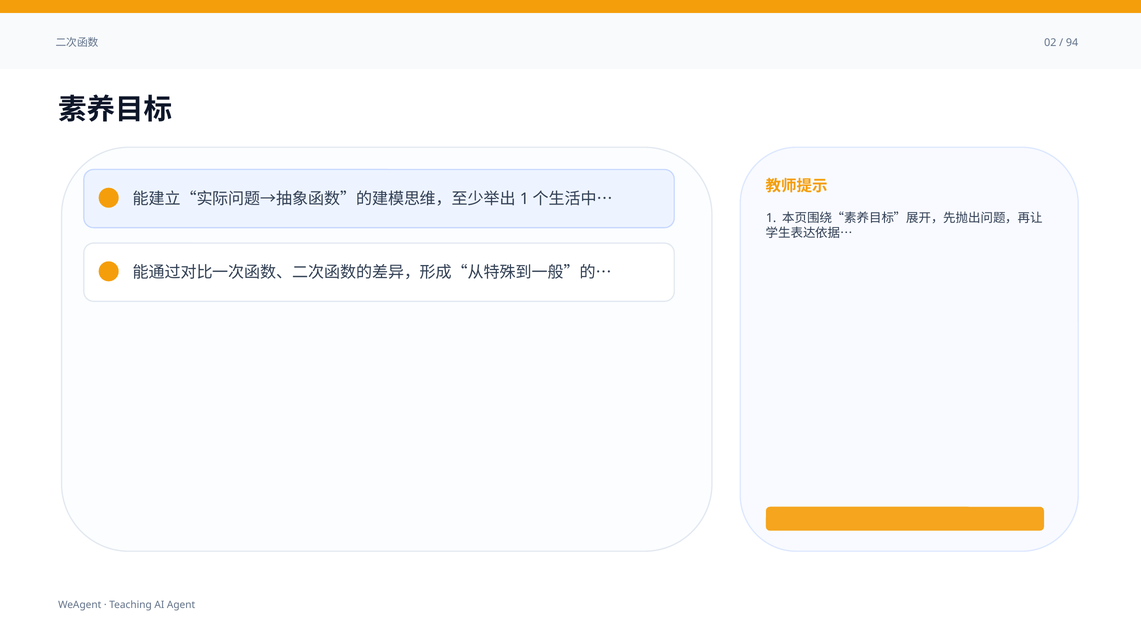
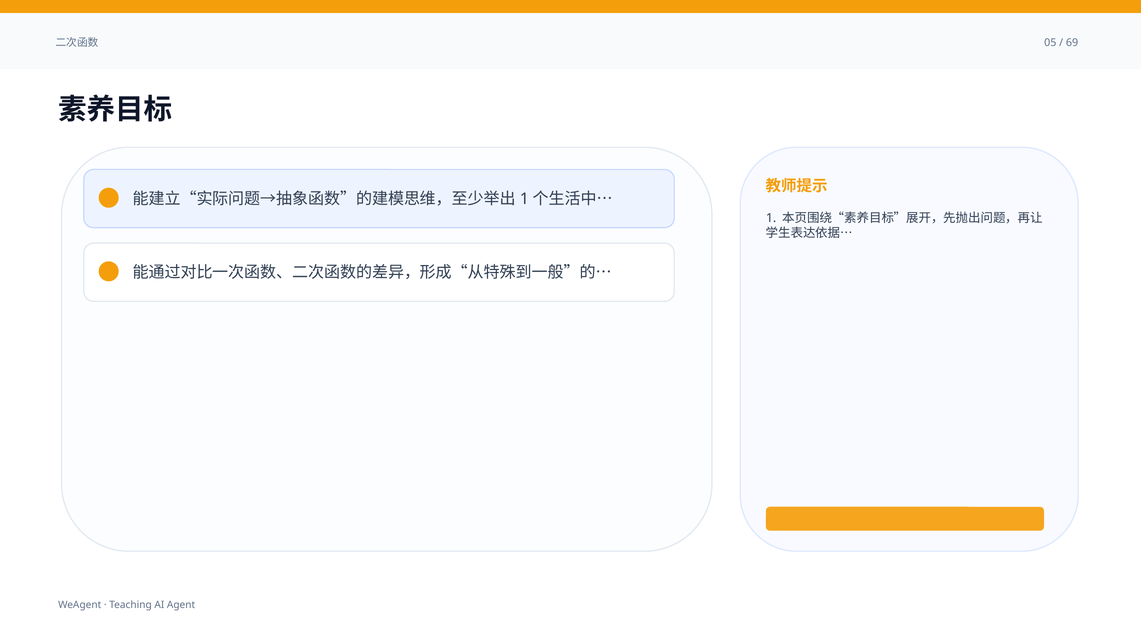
02: 02 -> 05
94: 94 -> 69
